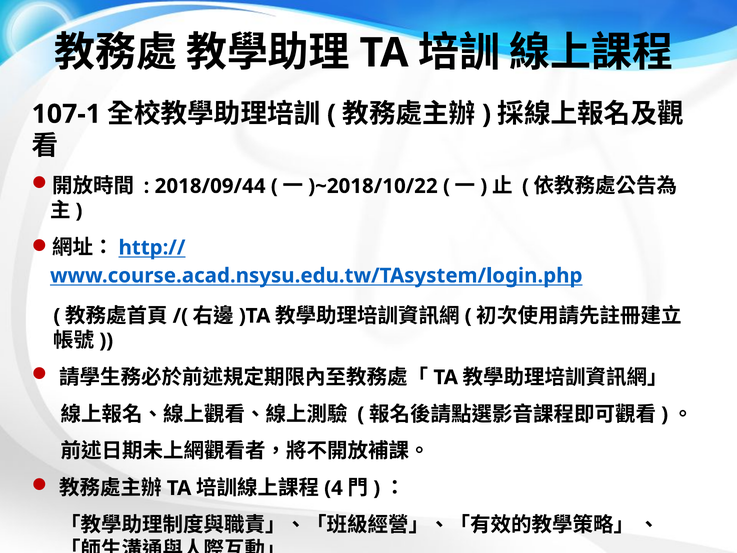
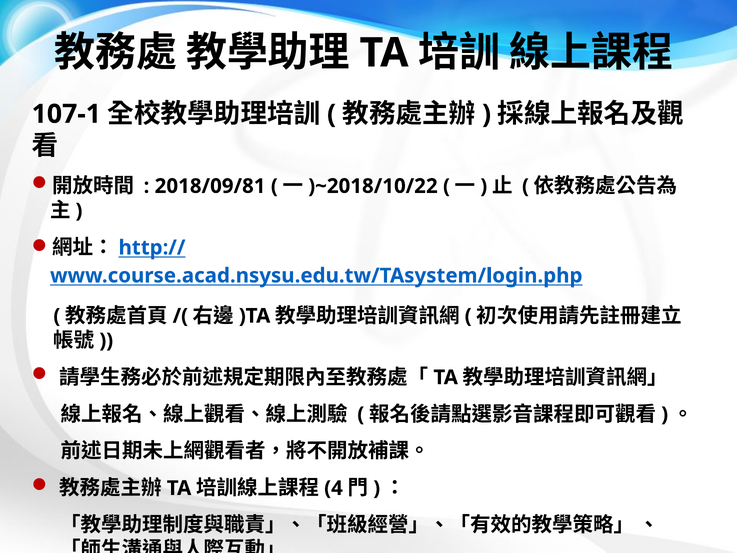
2018/09/44: 2018/09/44 -> 2018/09/81
